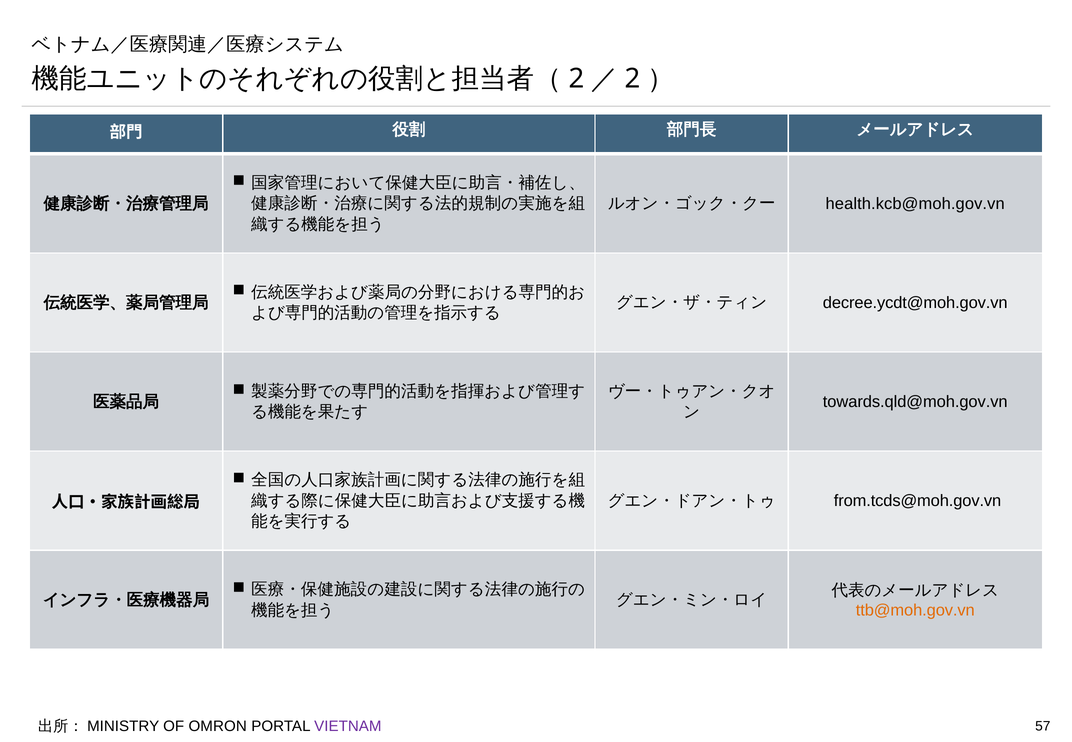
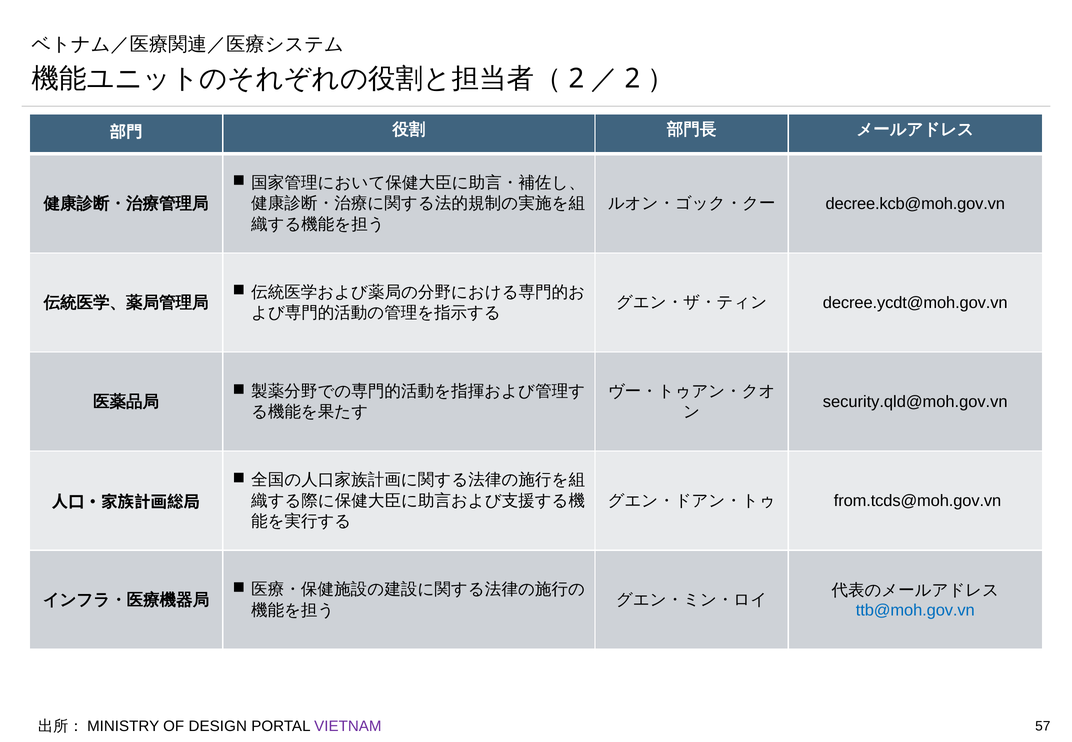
health.kcb@moh.gov.vn: health.kcb@moh.gov.vn -> decree.kcb@moh.gov.vn
towards.qld@moh.gov.vn: towards.qld@moh.gov.vn -> security.qld@moh.gov.vn
ttb@moh.gov.vn colour: orange -> blue
OMRON: OMRON -> DESIGN
